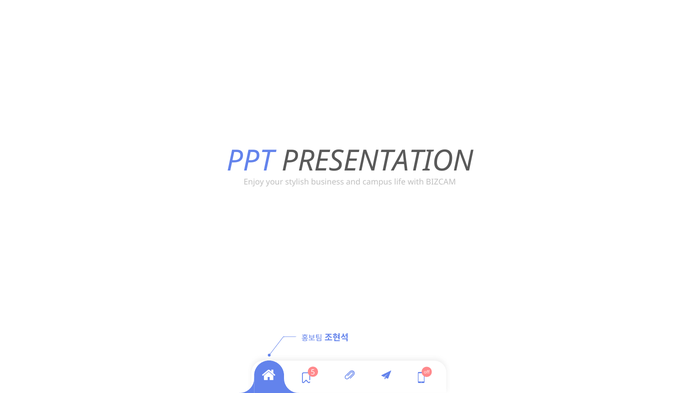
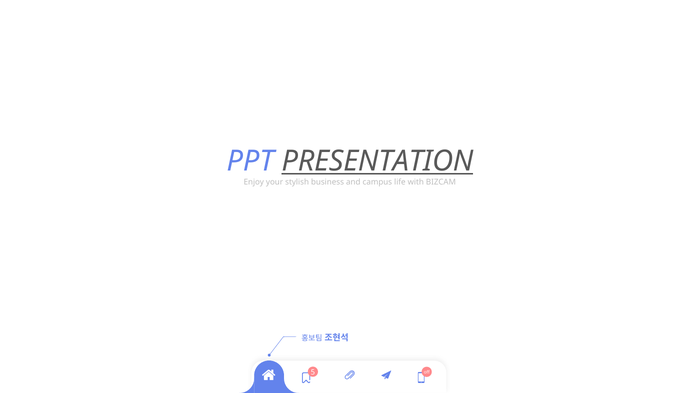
PRESENTATION underline: none -> present
